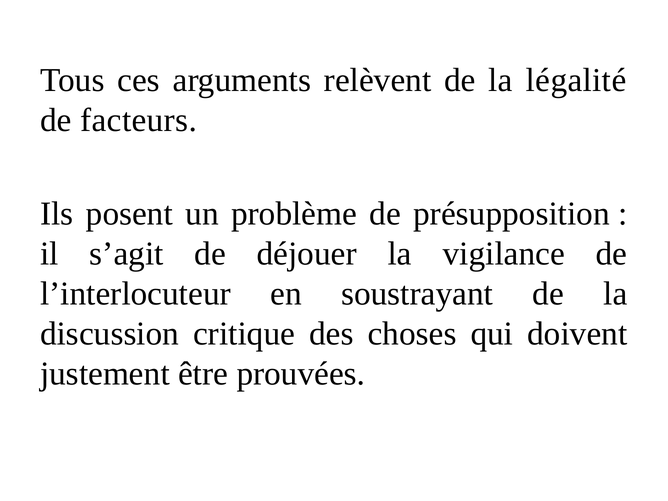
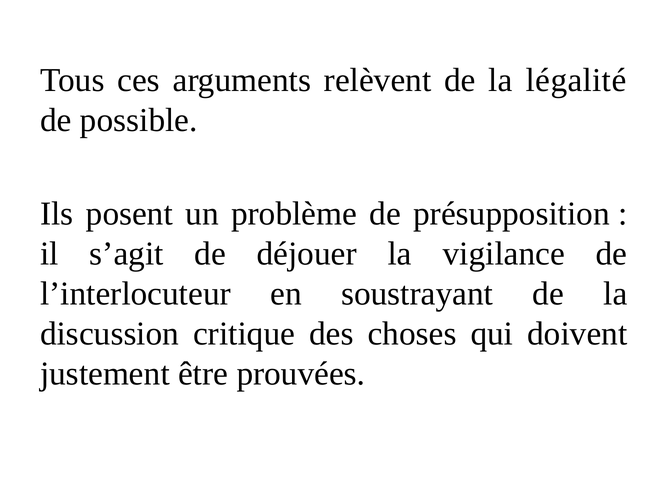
facteurs: facteurs -> possible
